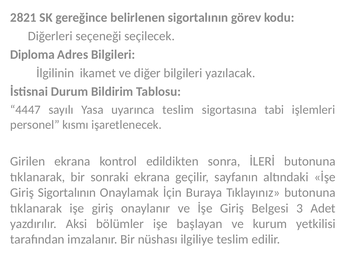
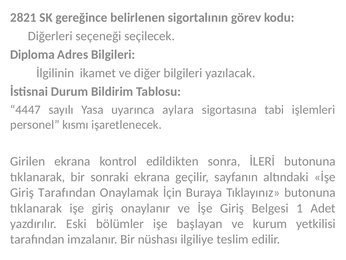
uyarınca teslim: teslim -> aylara
Giriş Sigortalının: Sigortalının -> Tarafından
3: 3 -> 1
Aksi: Aksi -> Eski
